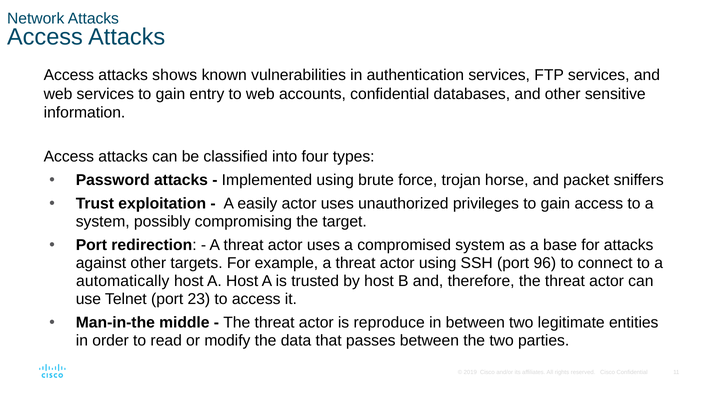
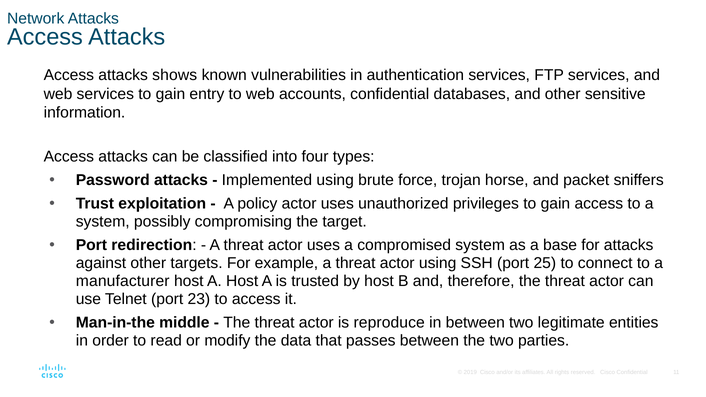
easily: easily -> policy
96: 96 -> 25
automatically: automatically -> manufacturer
